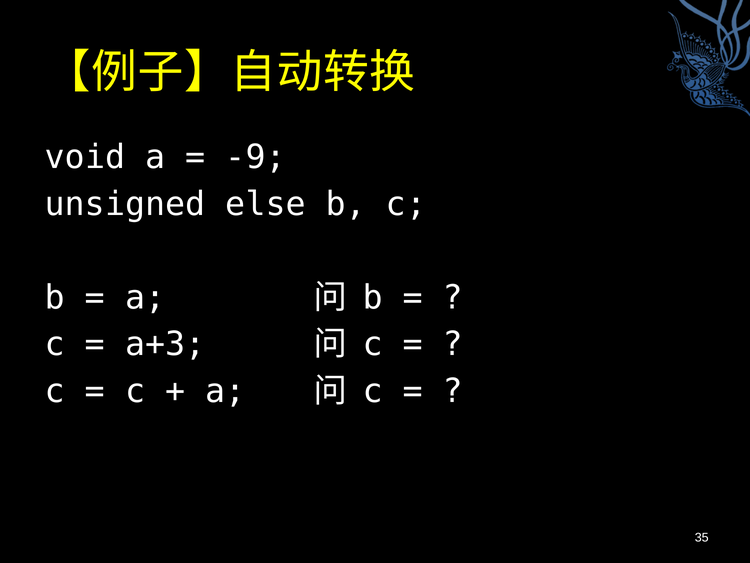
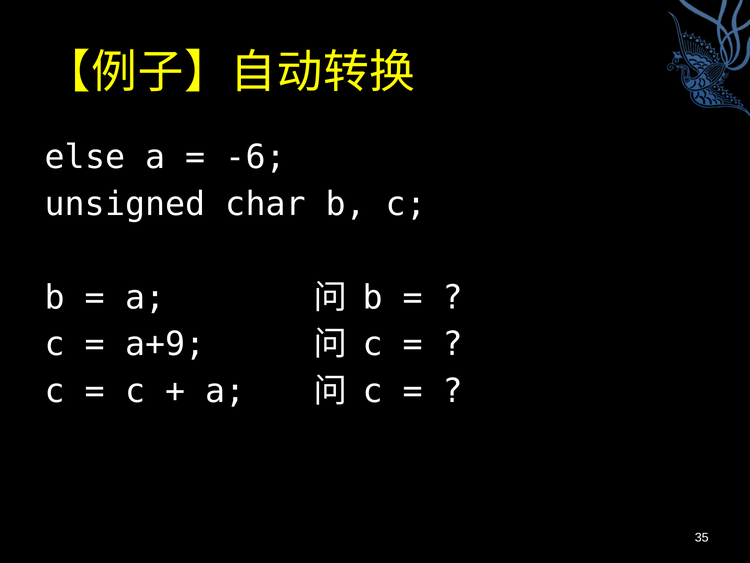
void: void -> else
-9: -9 -> -6
else: else -> char
a+3: a+3 -> a+9
